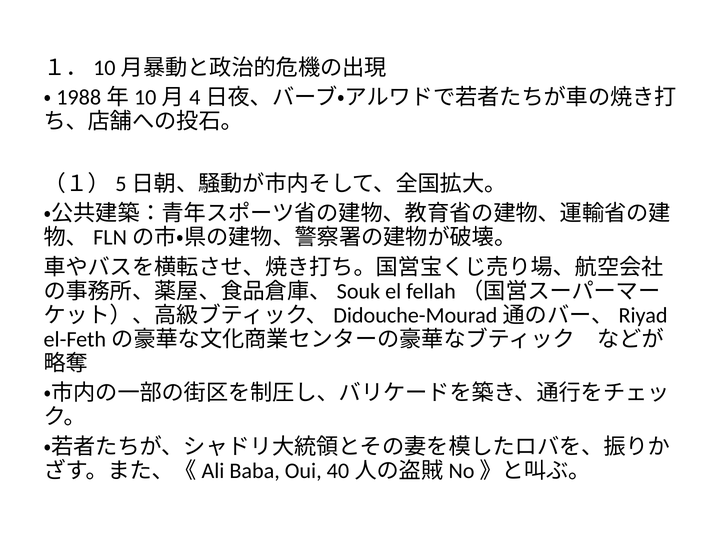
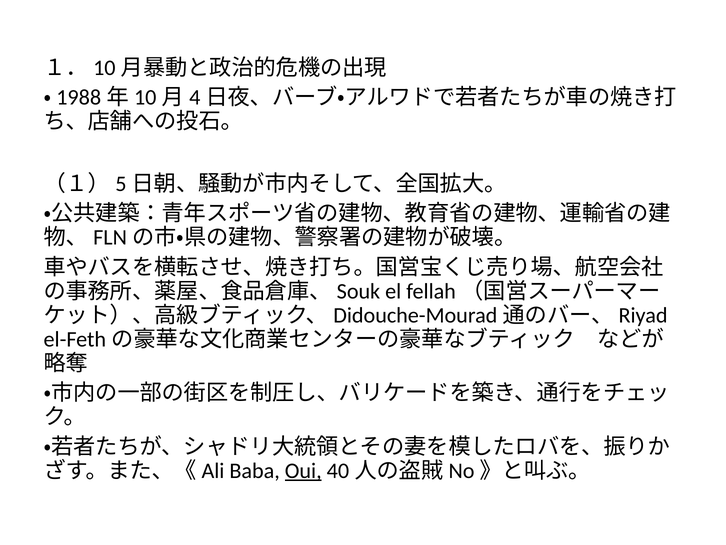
Oui underline: none -> present
